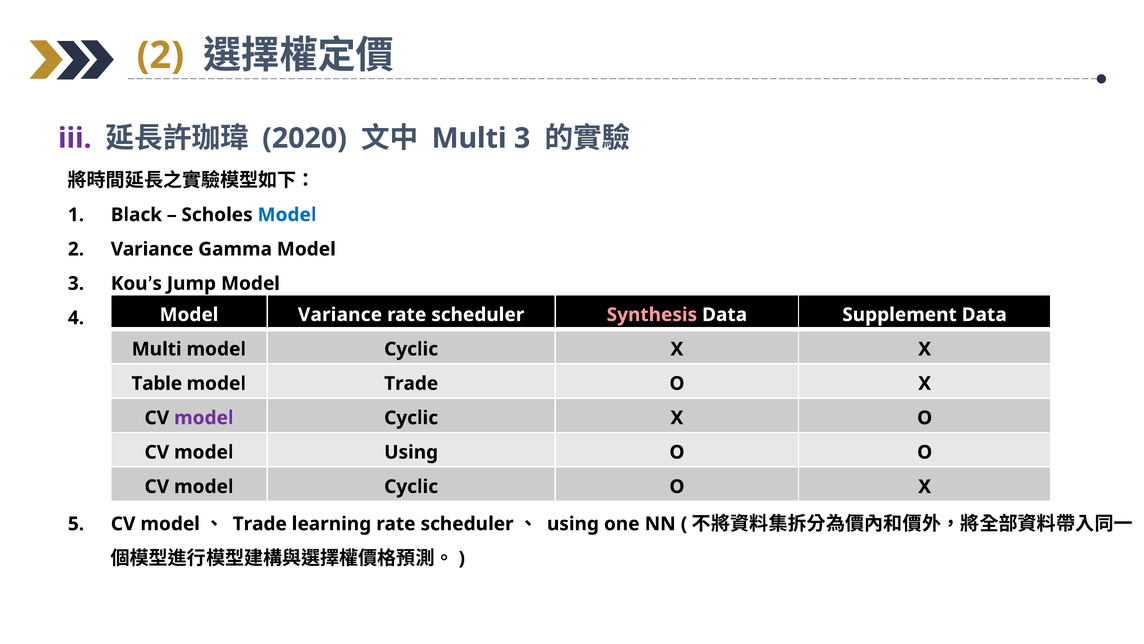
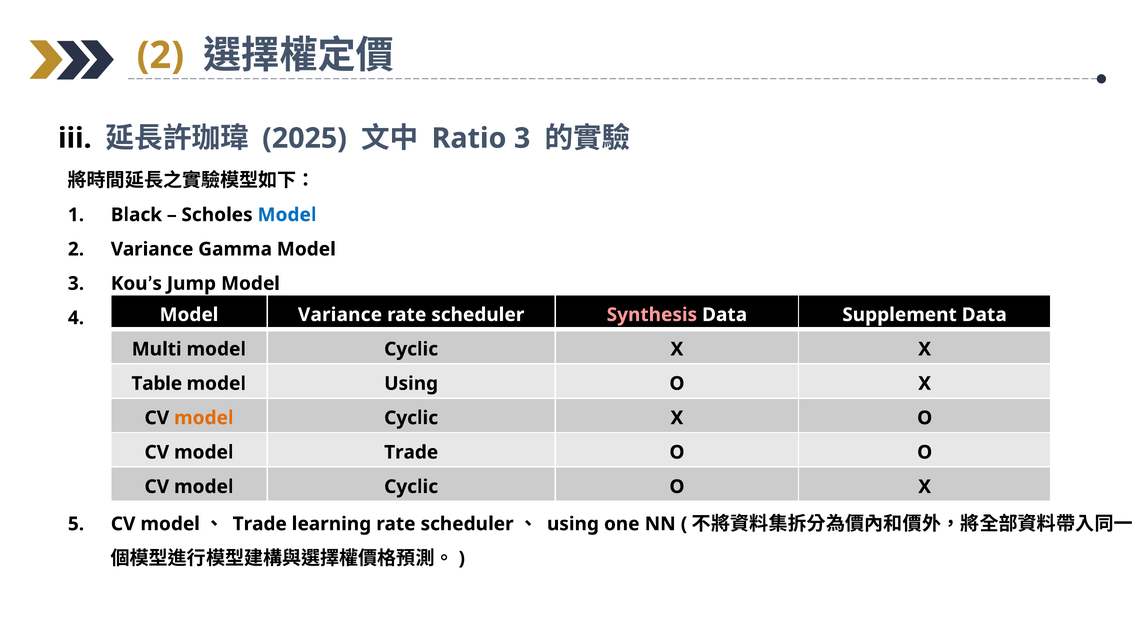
iii colour: purple -> black
2020: 2020 -> 2025
Multi at (469, 138): Multi -> Ratio
model Trade: Trade -> Using
model at (204, 418) colour: purple -> orange
model Using: Using -> Trade
